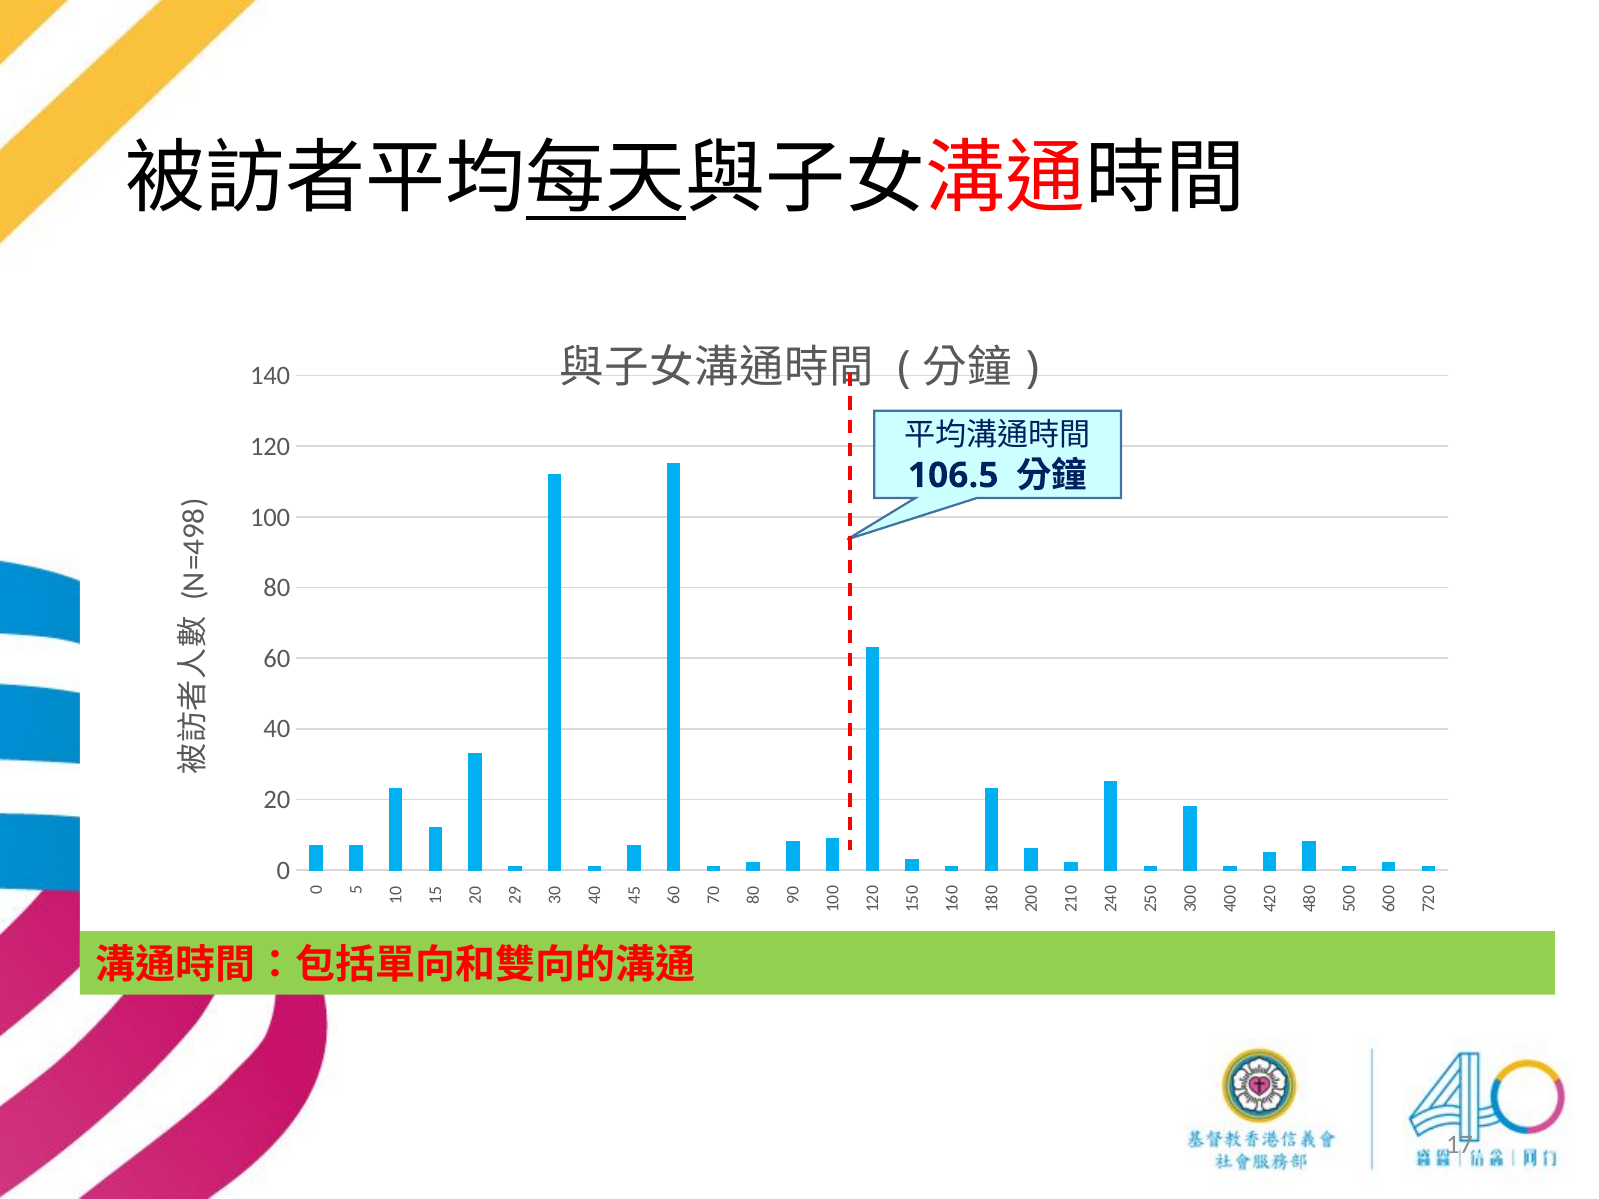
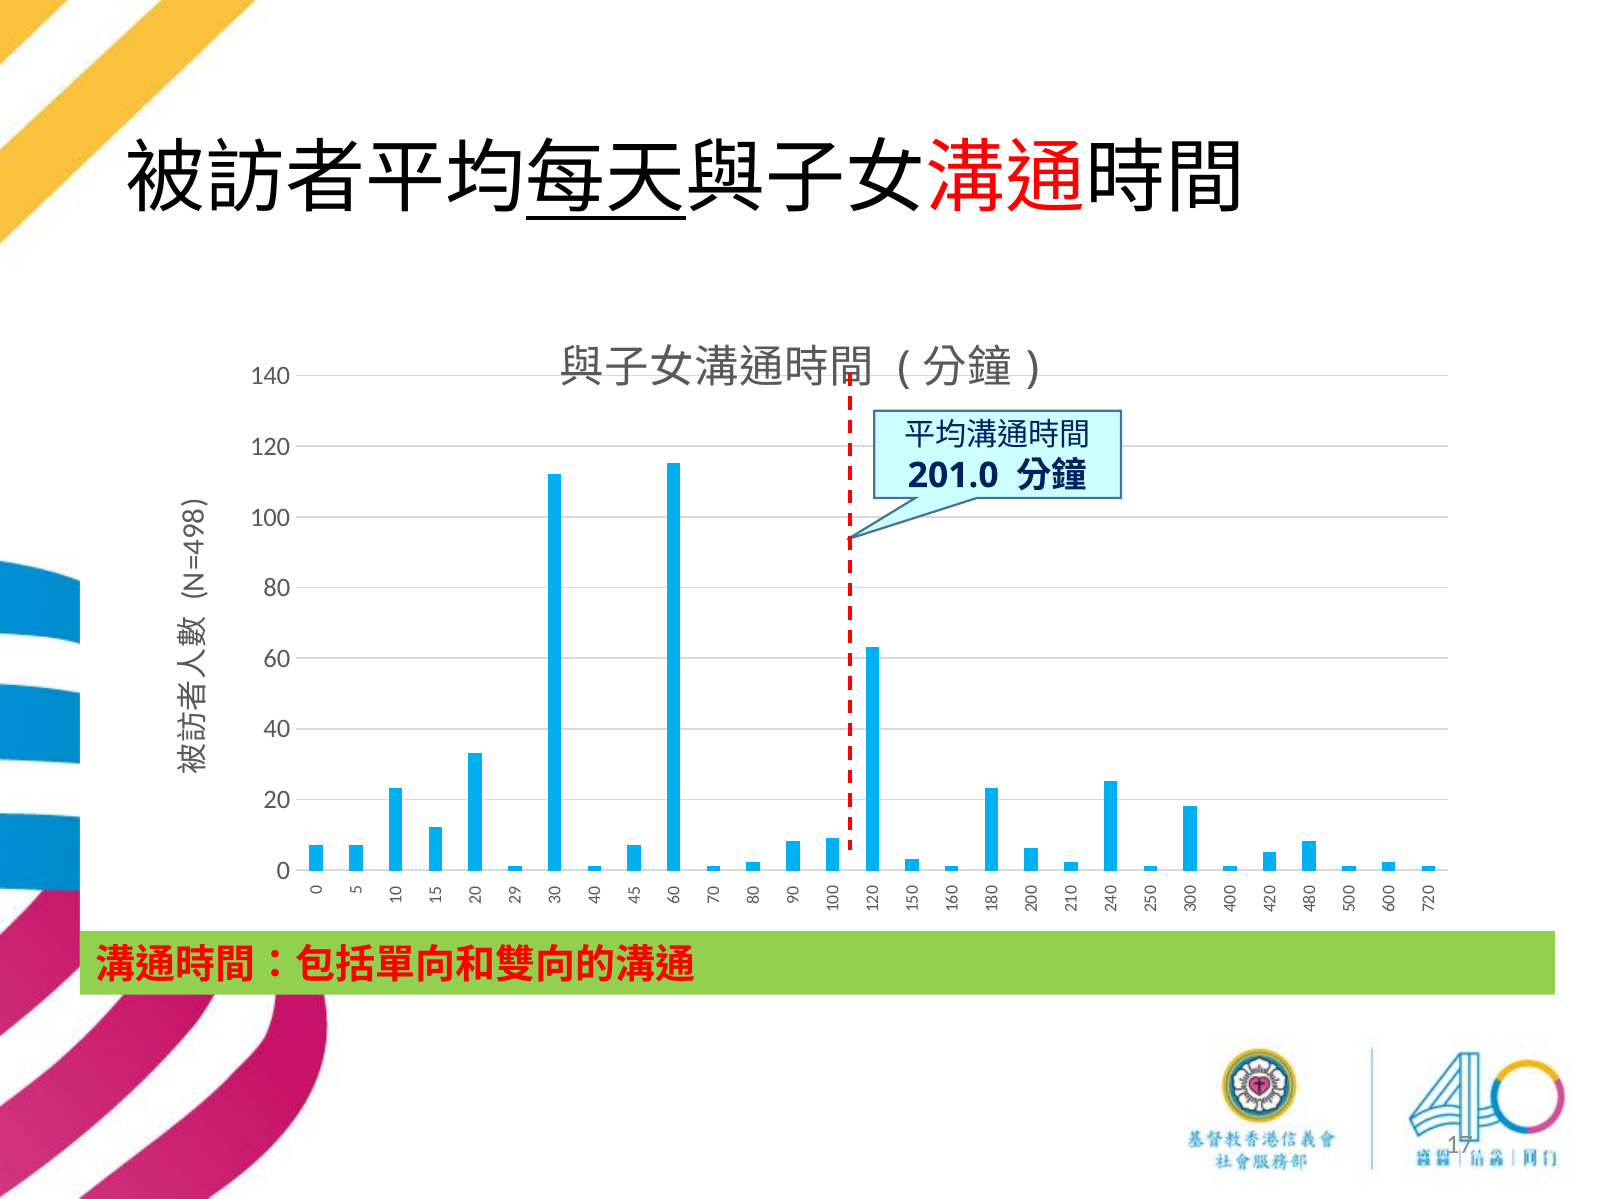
106.5: 106.5 -> 201.0
